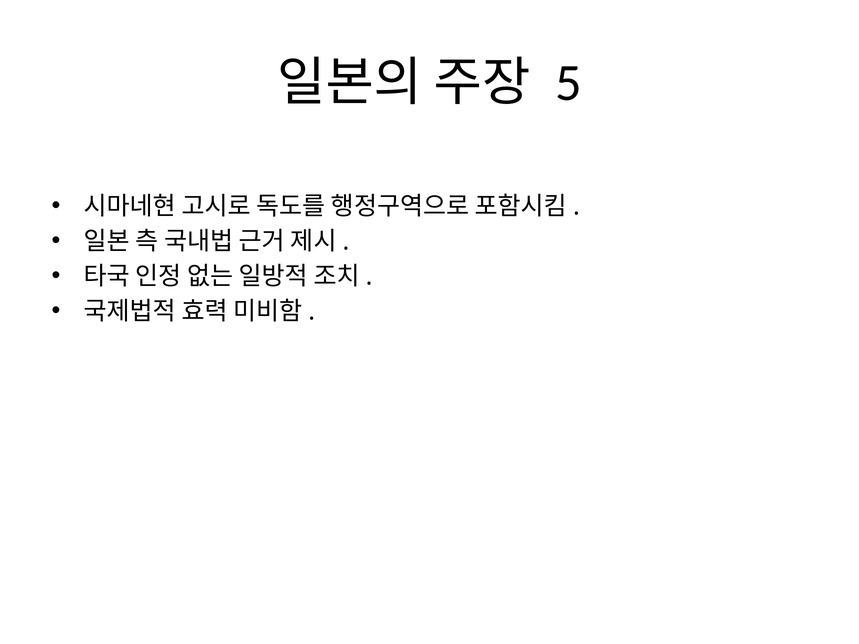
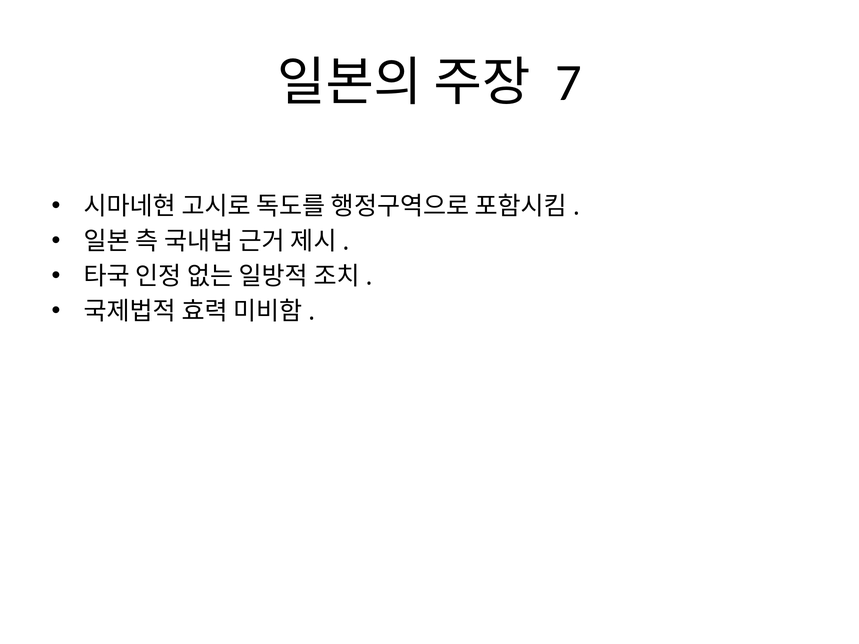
5: 5 -> 7
